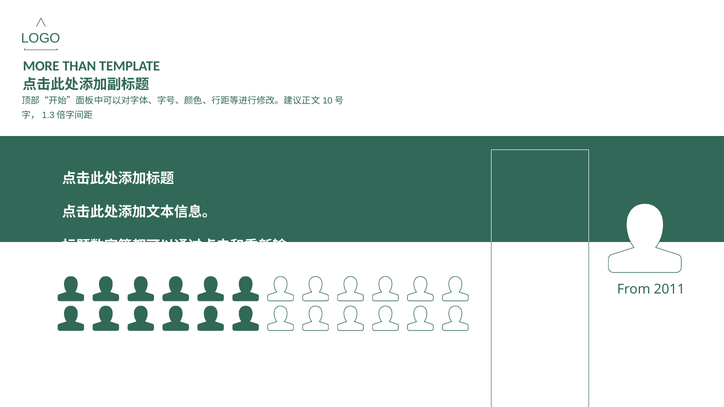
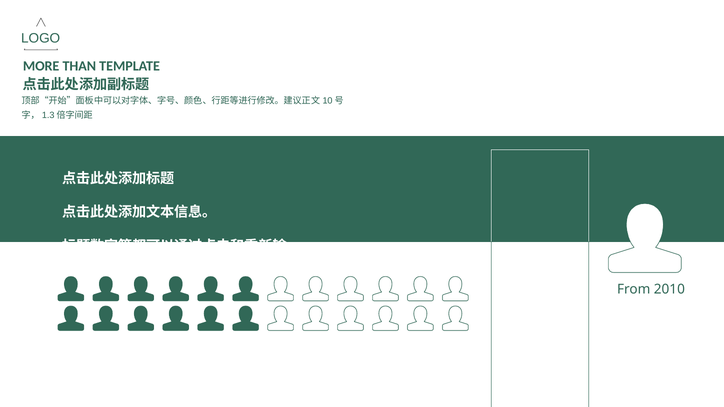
2011: 2011 -> 2010
